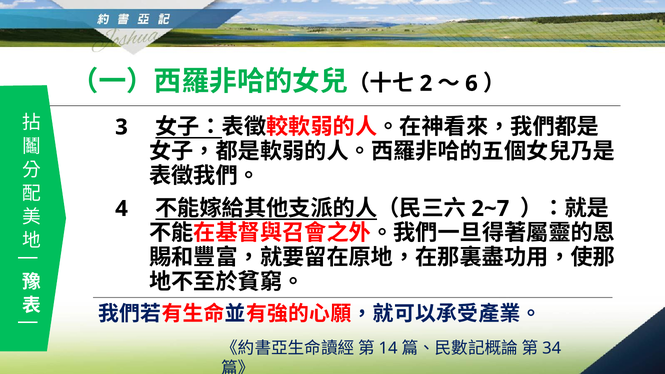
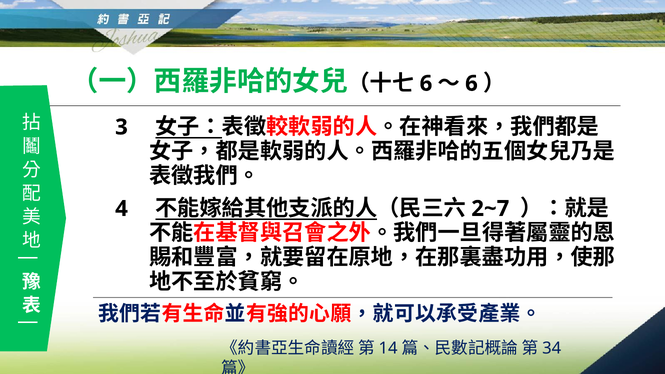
2 at (426, 83): 2 -> 6
